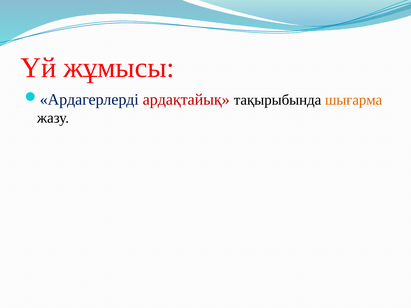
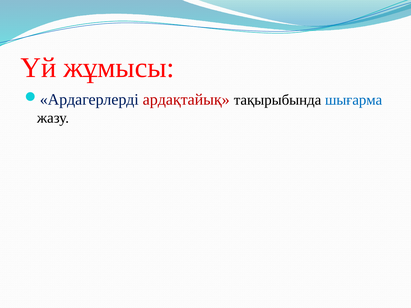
шығарма colour: orange -> blue
